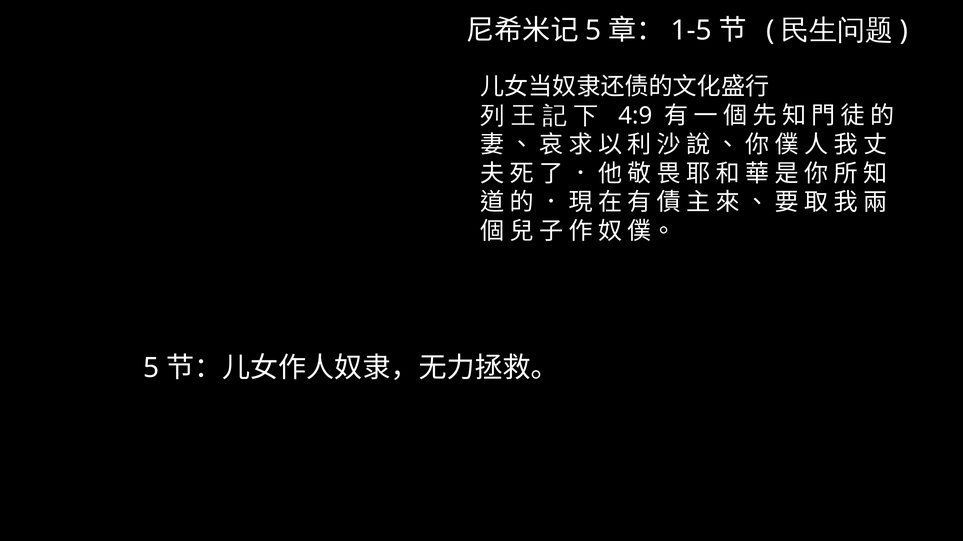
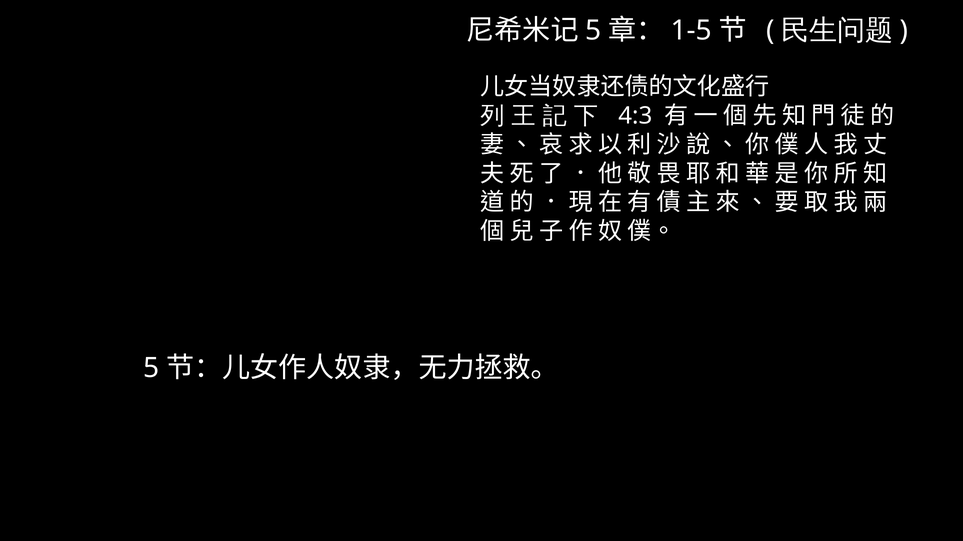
4:9: 4:9 -> 4:3
